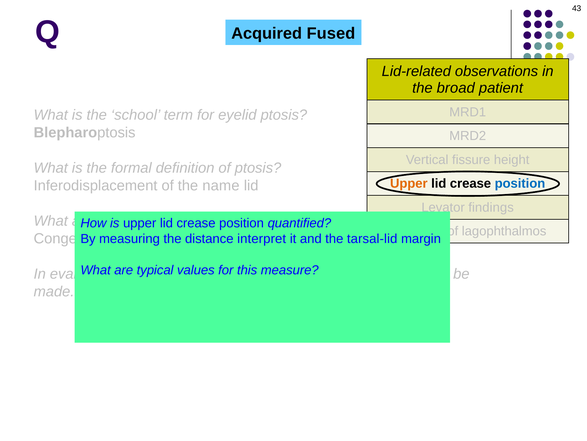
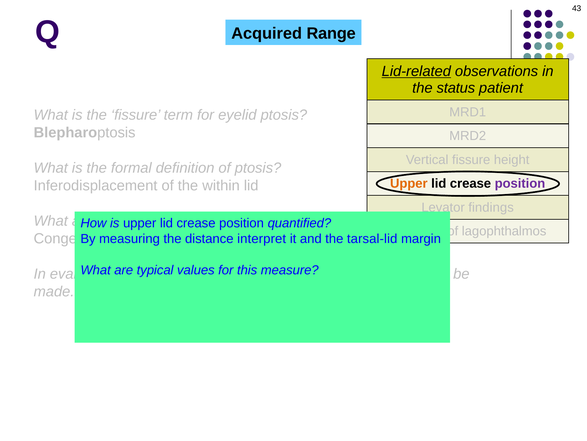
Fused: Fused -> Range
Lid-related underline: none -> present
broad: broad -> status
the school: school -> fissure
position at (520, 183) colour: blue -> purple
name: name -> within
